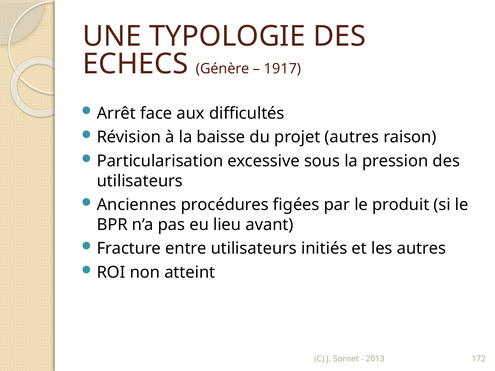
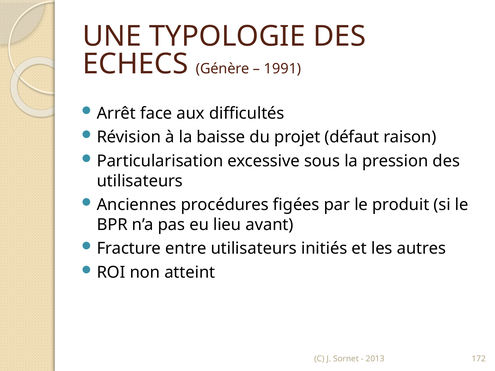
1917: 1917 -> 1991
projet autres: autres -> défaut
